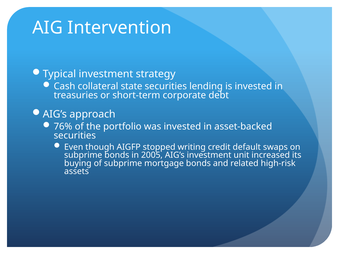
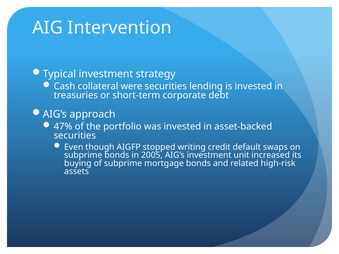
state: state -> were
76%: 76% -> 47%
